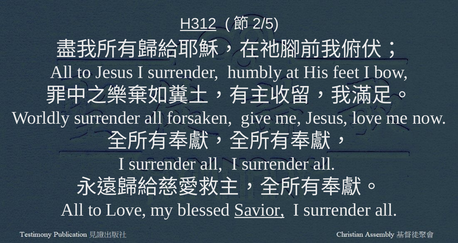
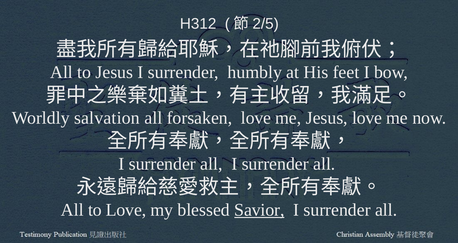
H312 underline: present -> none
Worldly surrender: surrender -> salvation
forsaken give: give -> love
